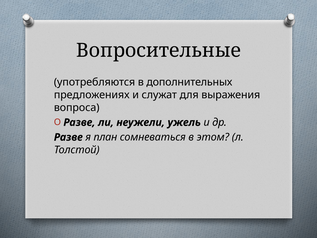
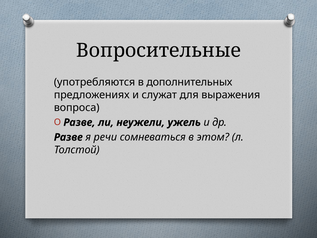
план: план -> речи
